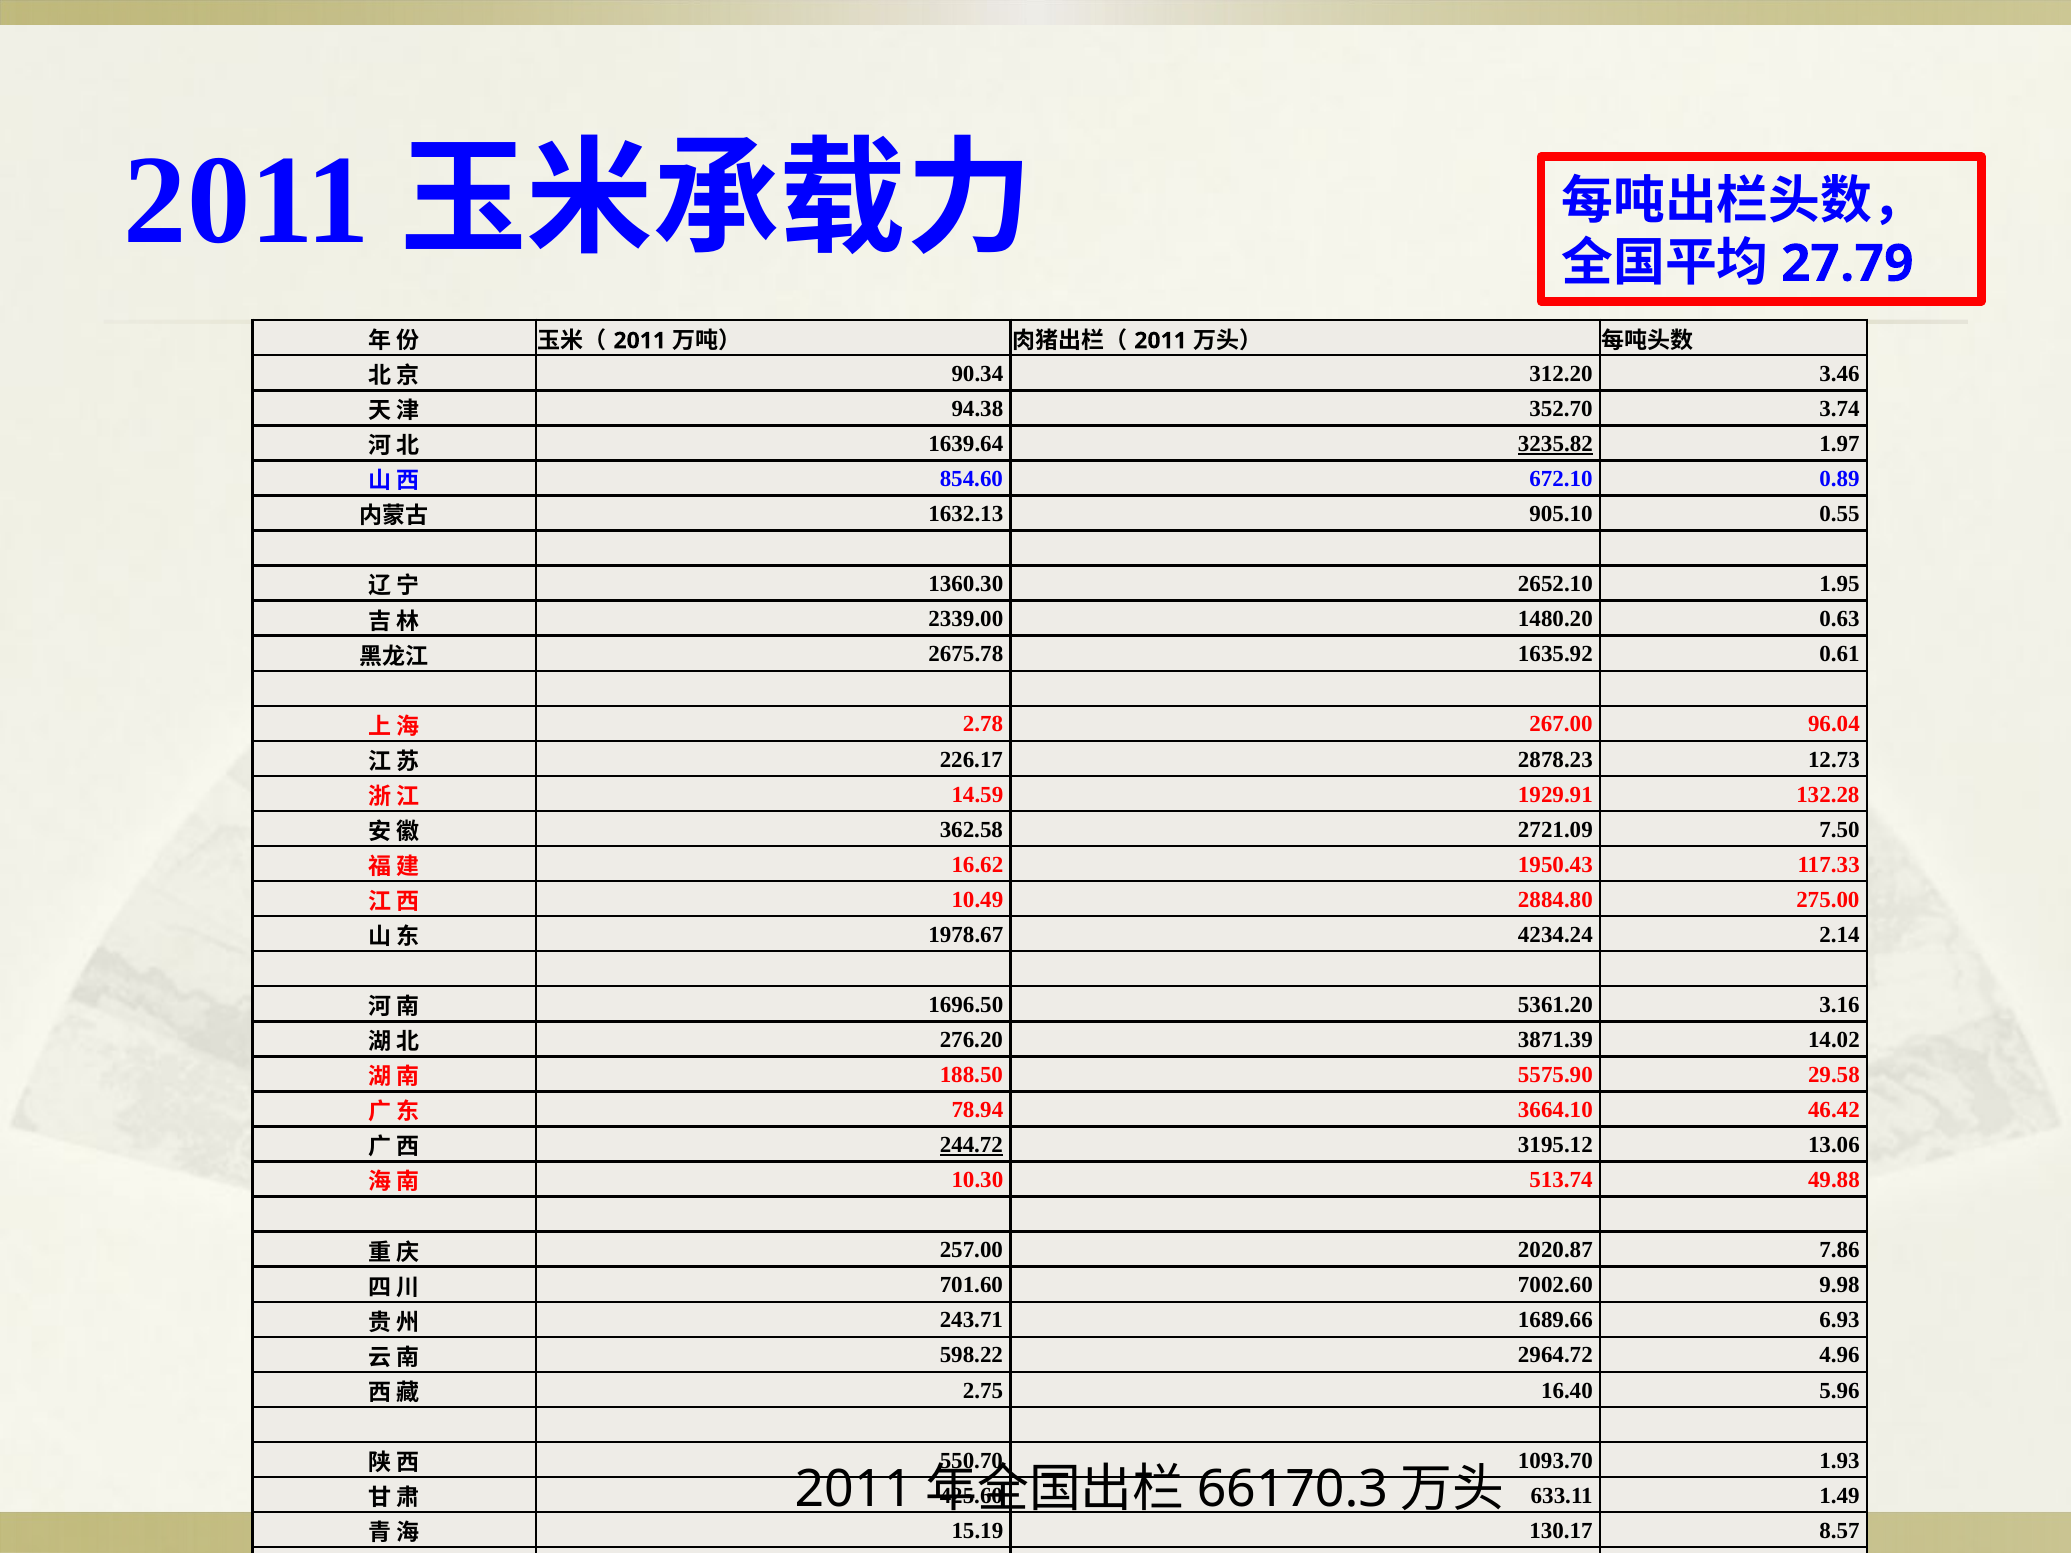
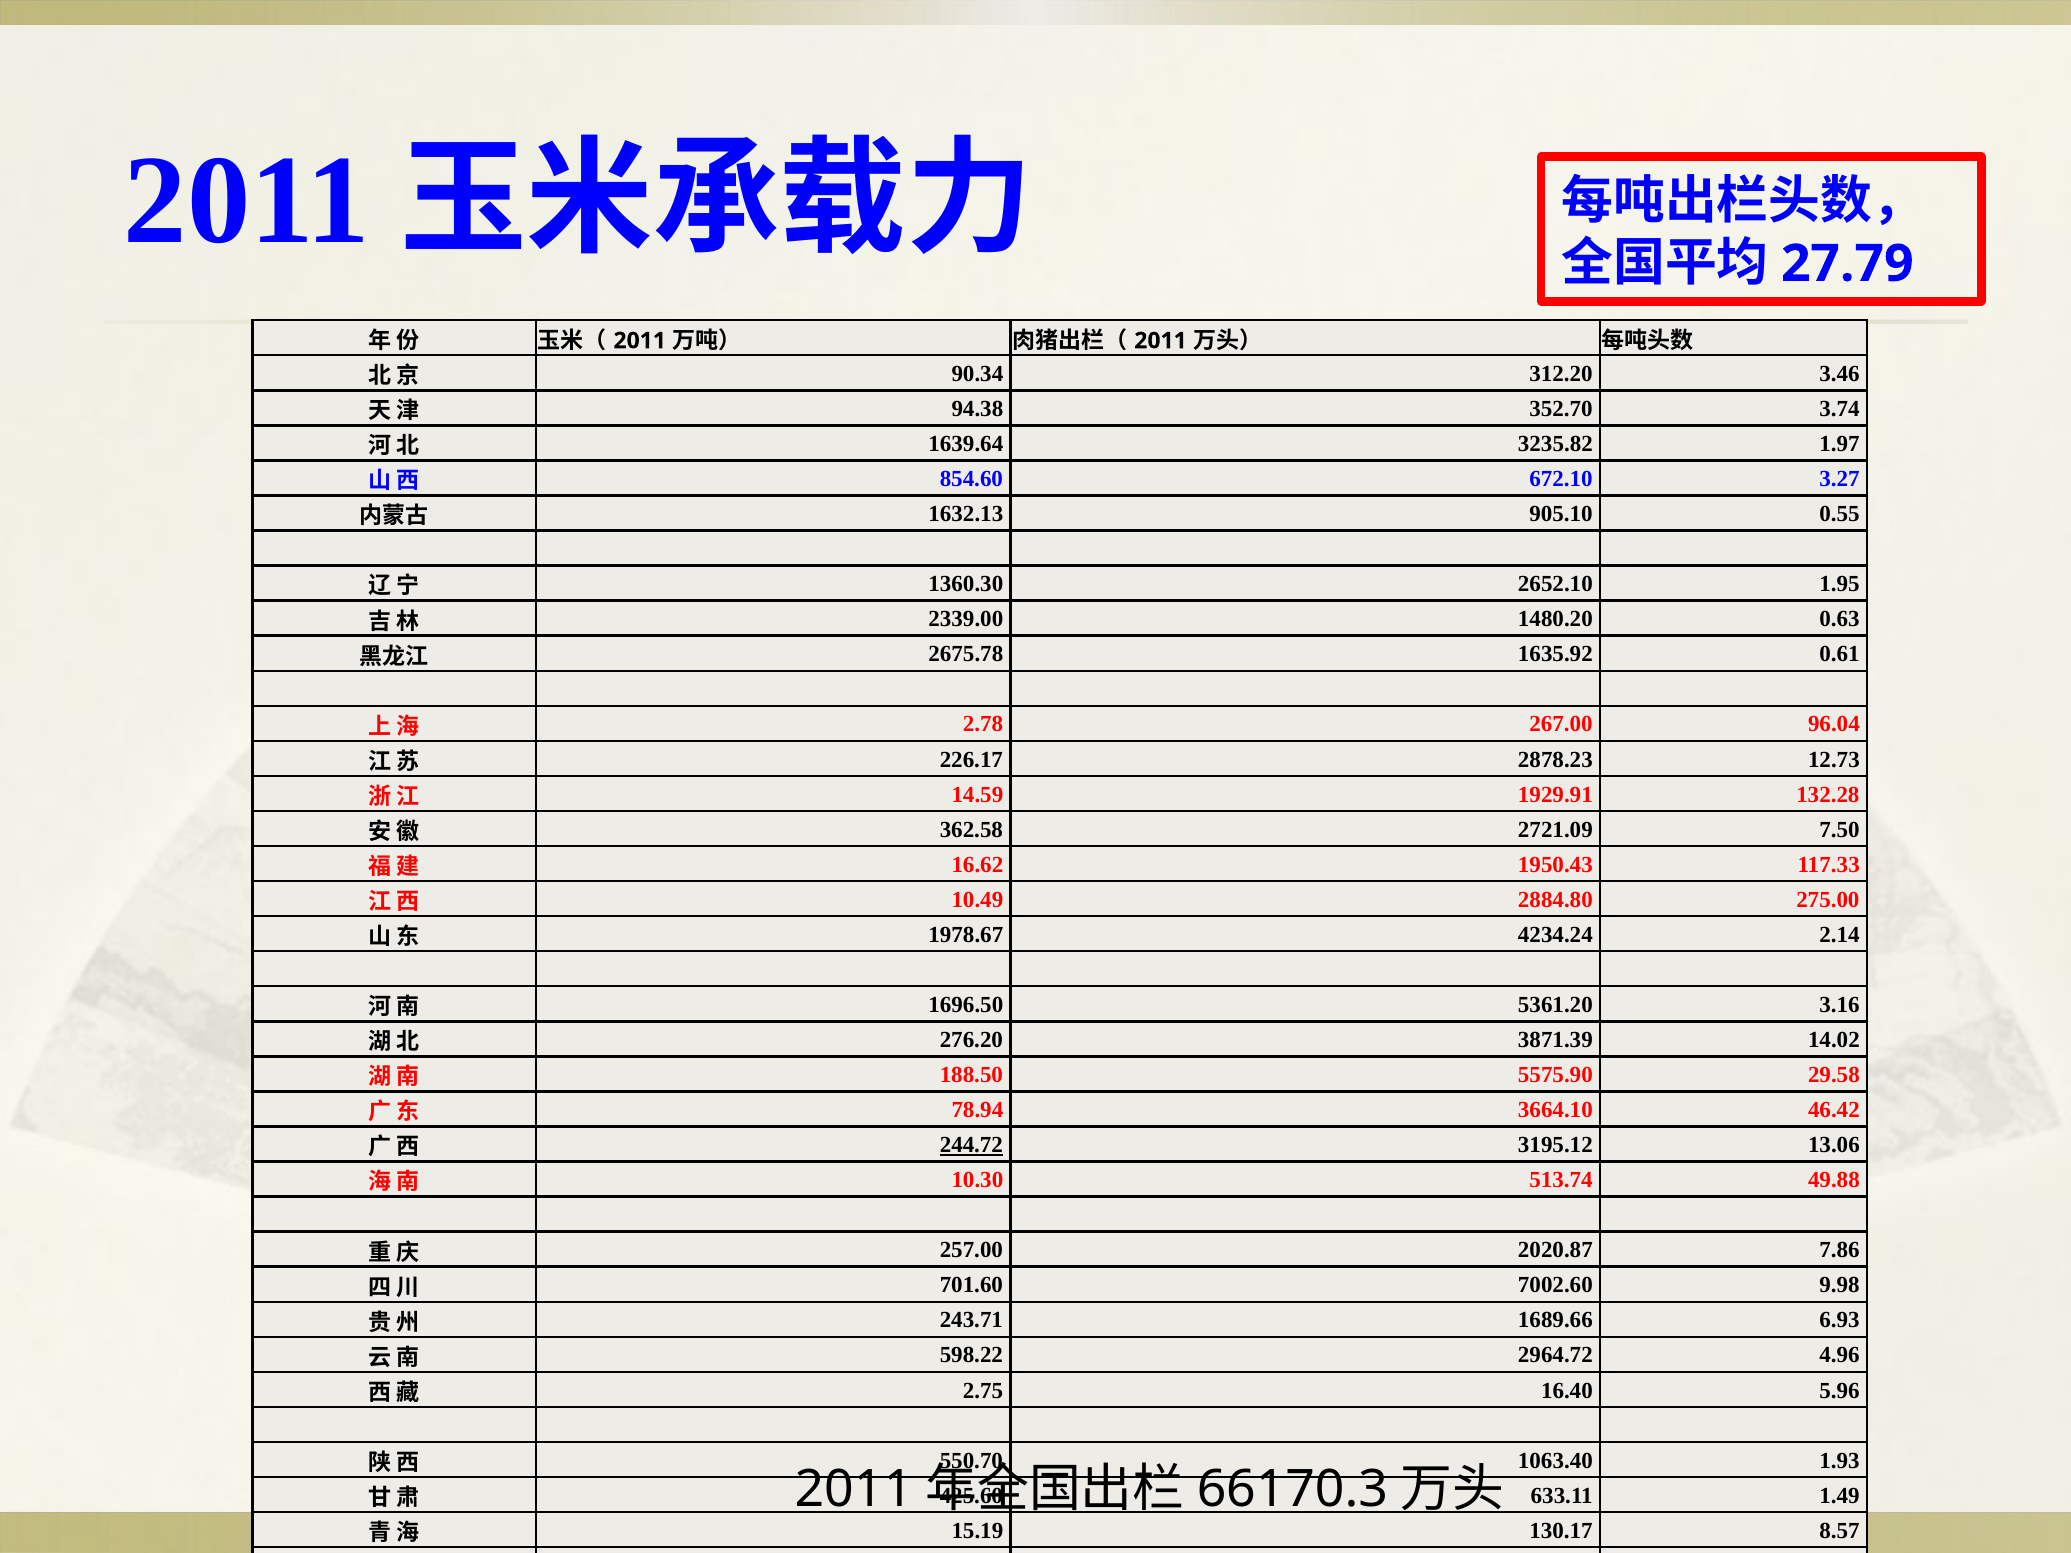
3235.82 underline: present -> none
0.89: 0.89 -> 3.27
1093.70: 1093.70 -> 1063.40
